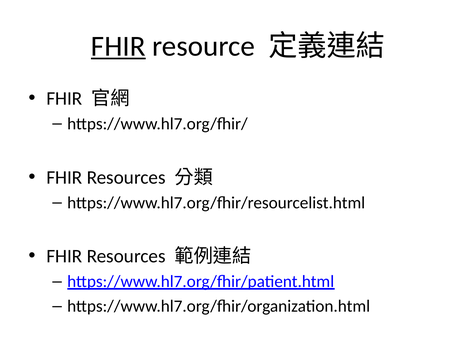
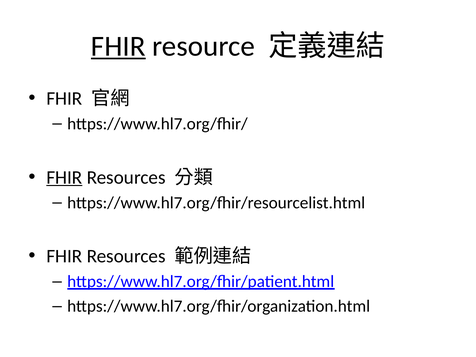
FHIR at (64, 177) underline: none -> present
